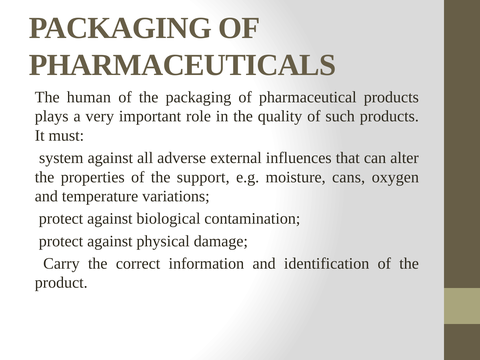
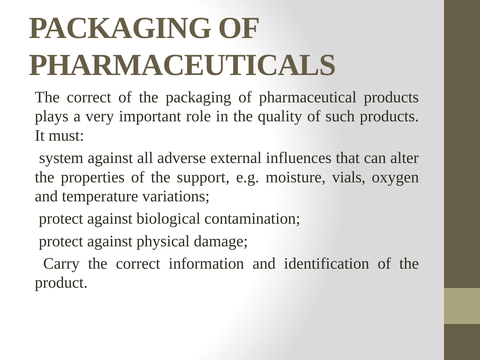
human at (89, 97): human -> correct
cans: cans -> vials
